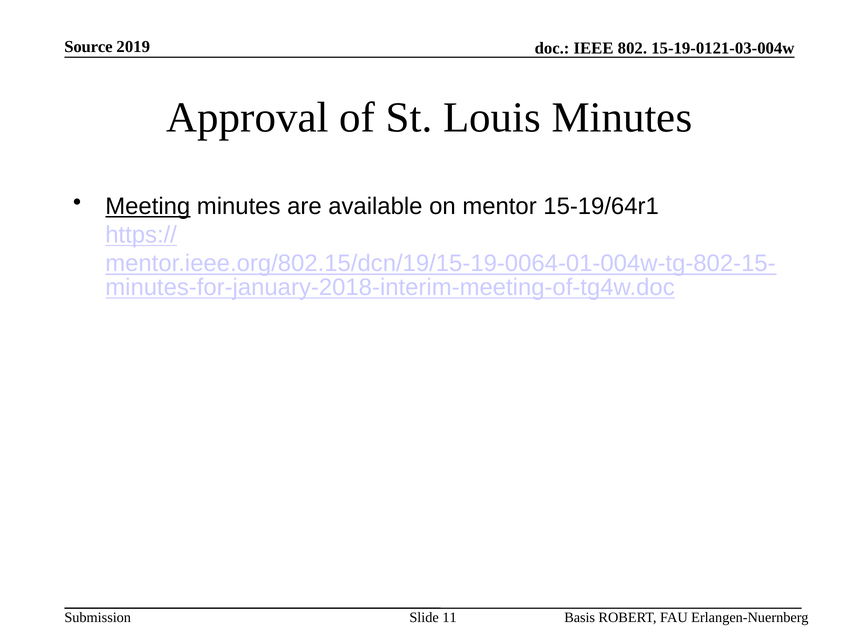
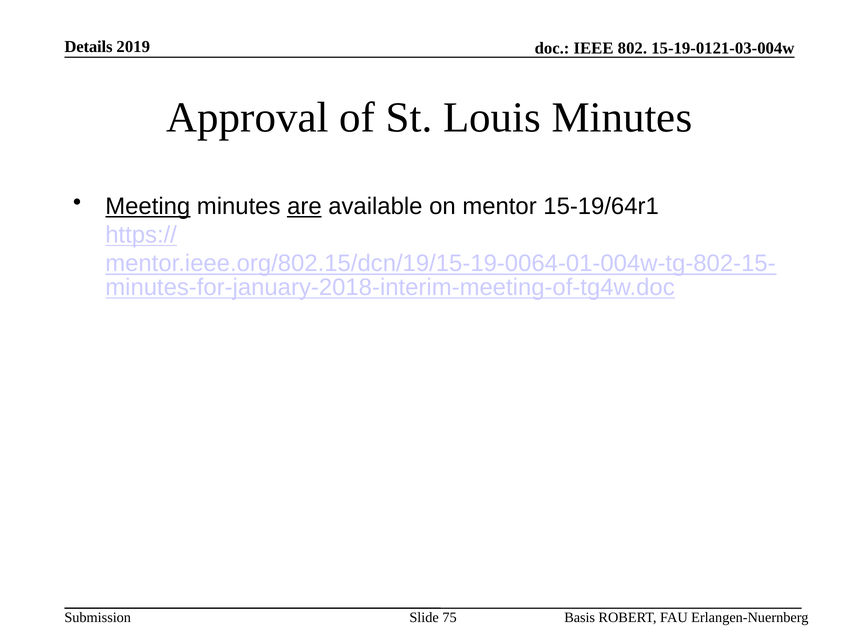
Source: Source -> Details
are underline: none -> present
11: 11 -> 75
